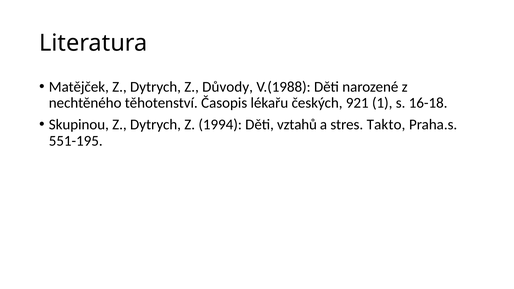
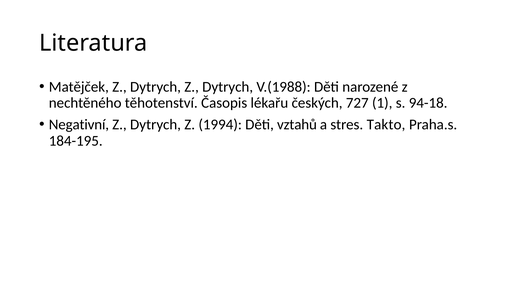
Dytrych Z Důvody: Důvody -> Dytrych
921: 921 -> 727
16-18: 16-18 -> 94-18
Skupinou: Skupinou -> Negativní
551-195: 551-195 -> 184-195
